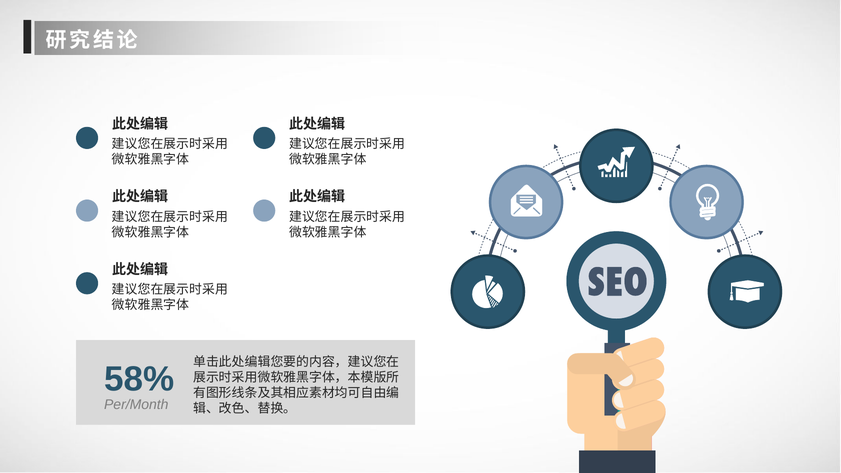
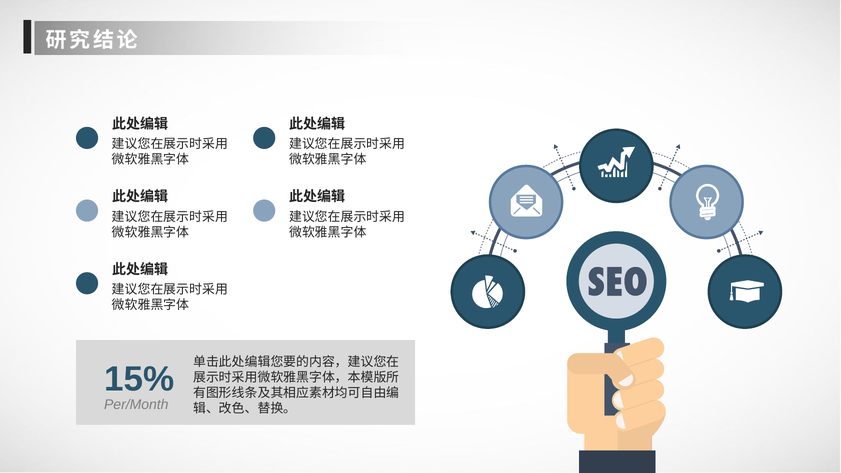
58%: 58% -> 15%
